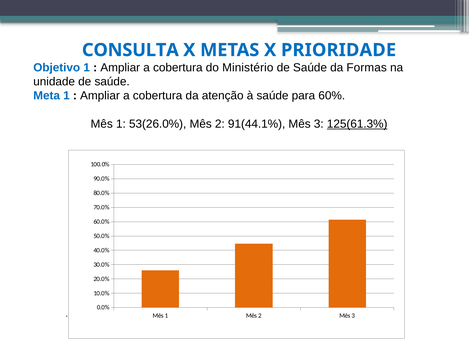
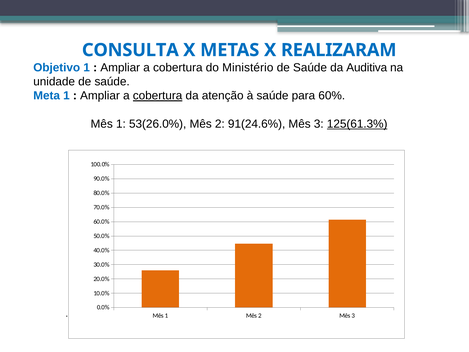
PRIORIDADE: PRIORIDADE -> REALIZARAM
Formas: Formas -> Auditiva
cobertura at (158, 96) underline: none -> present
91(44.1%: 91(44.1% -> 91(24.6%
